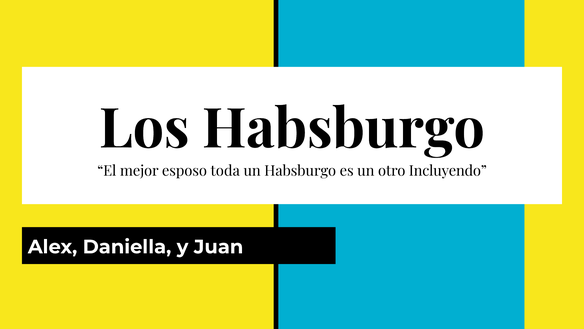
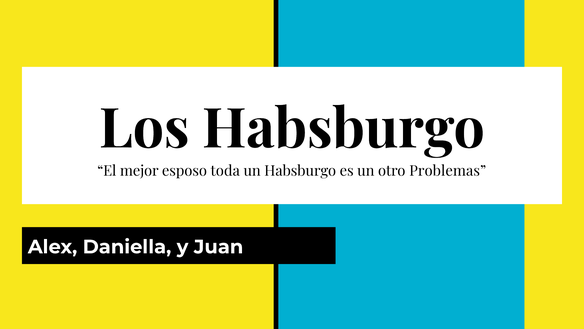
Incluyendo: Incluyendo -> Problemas
